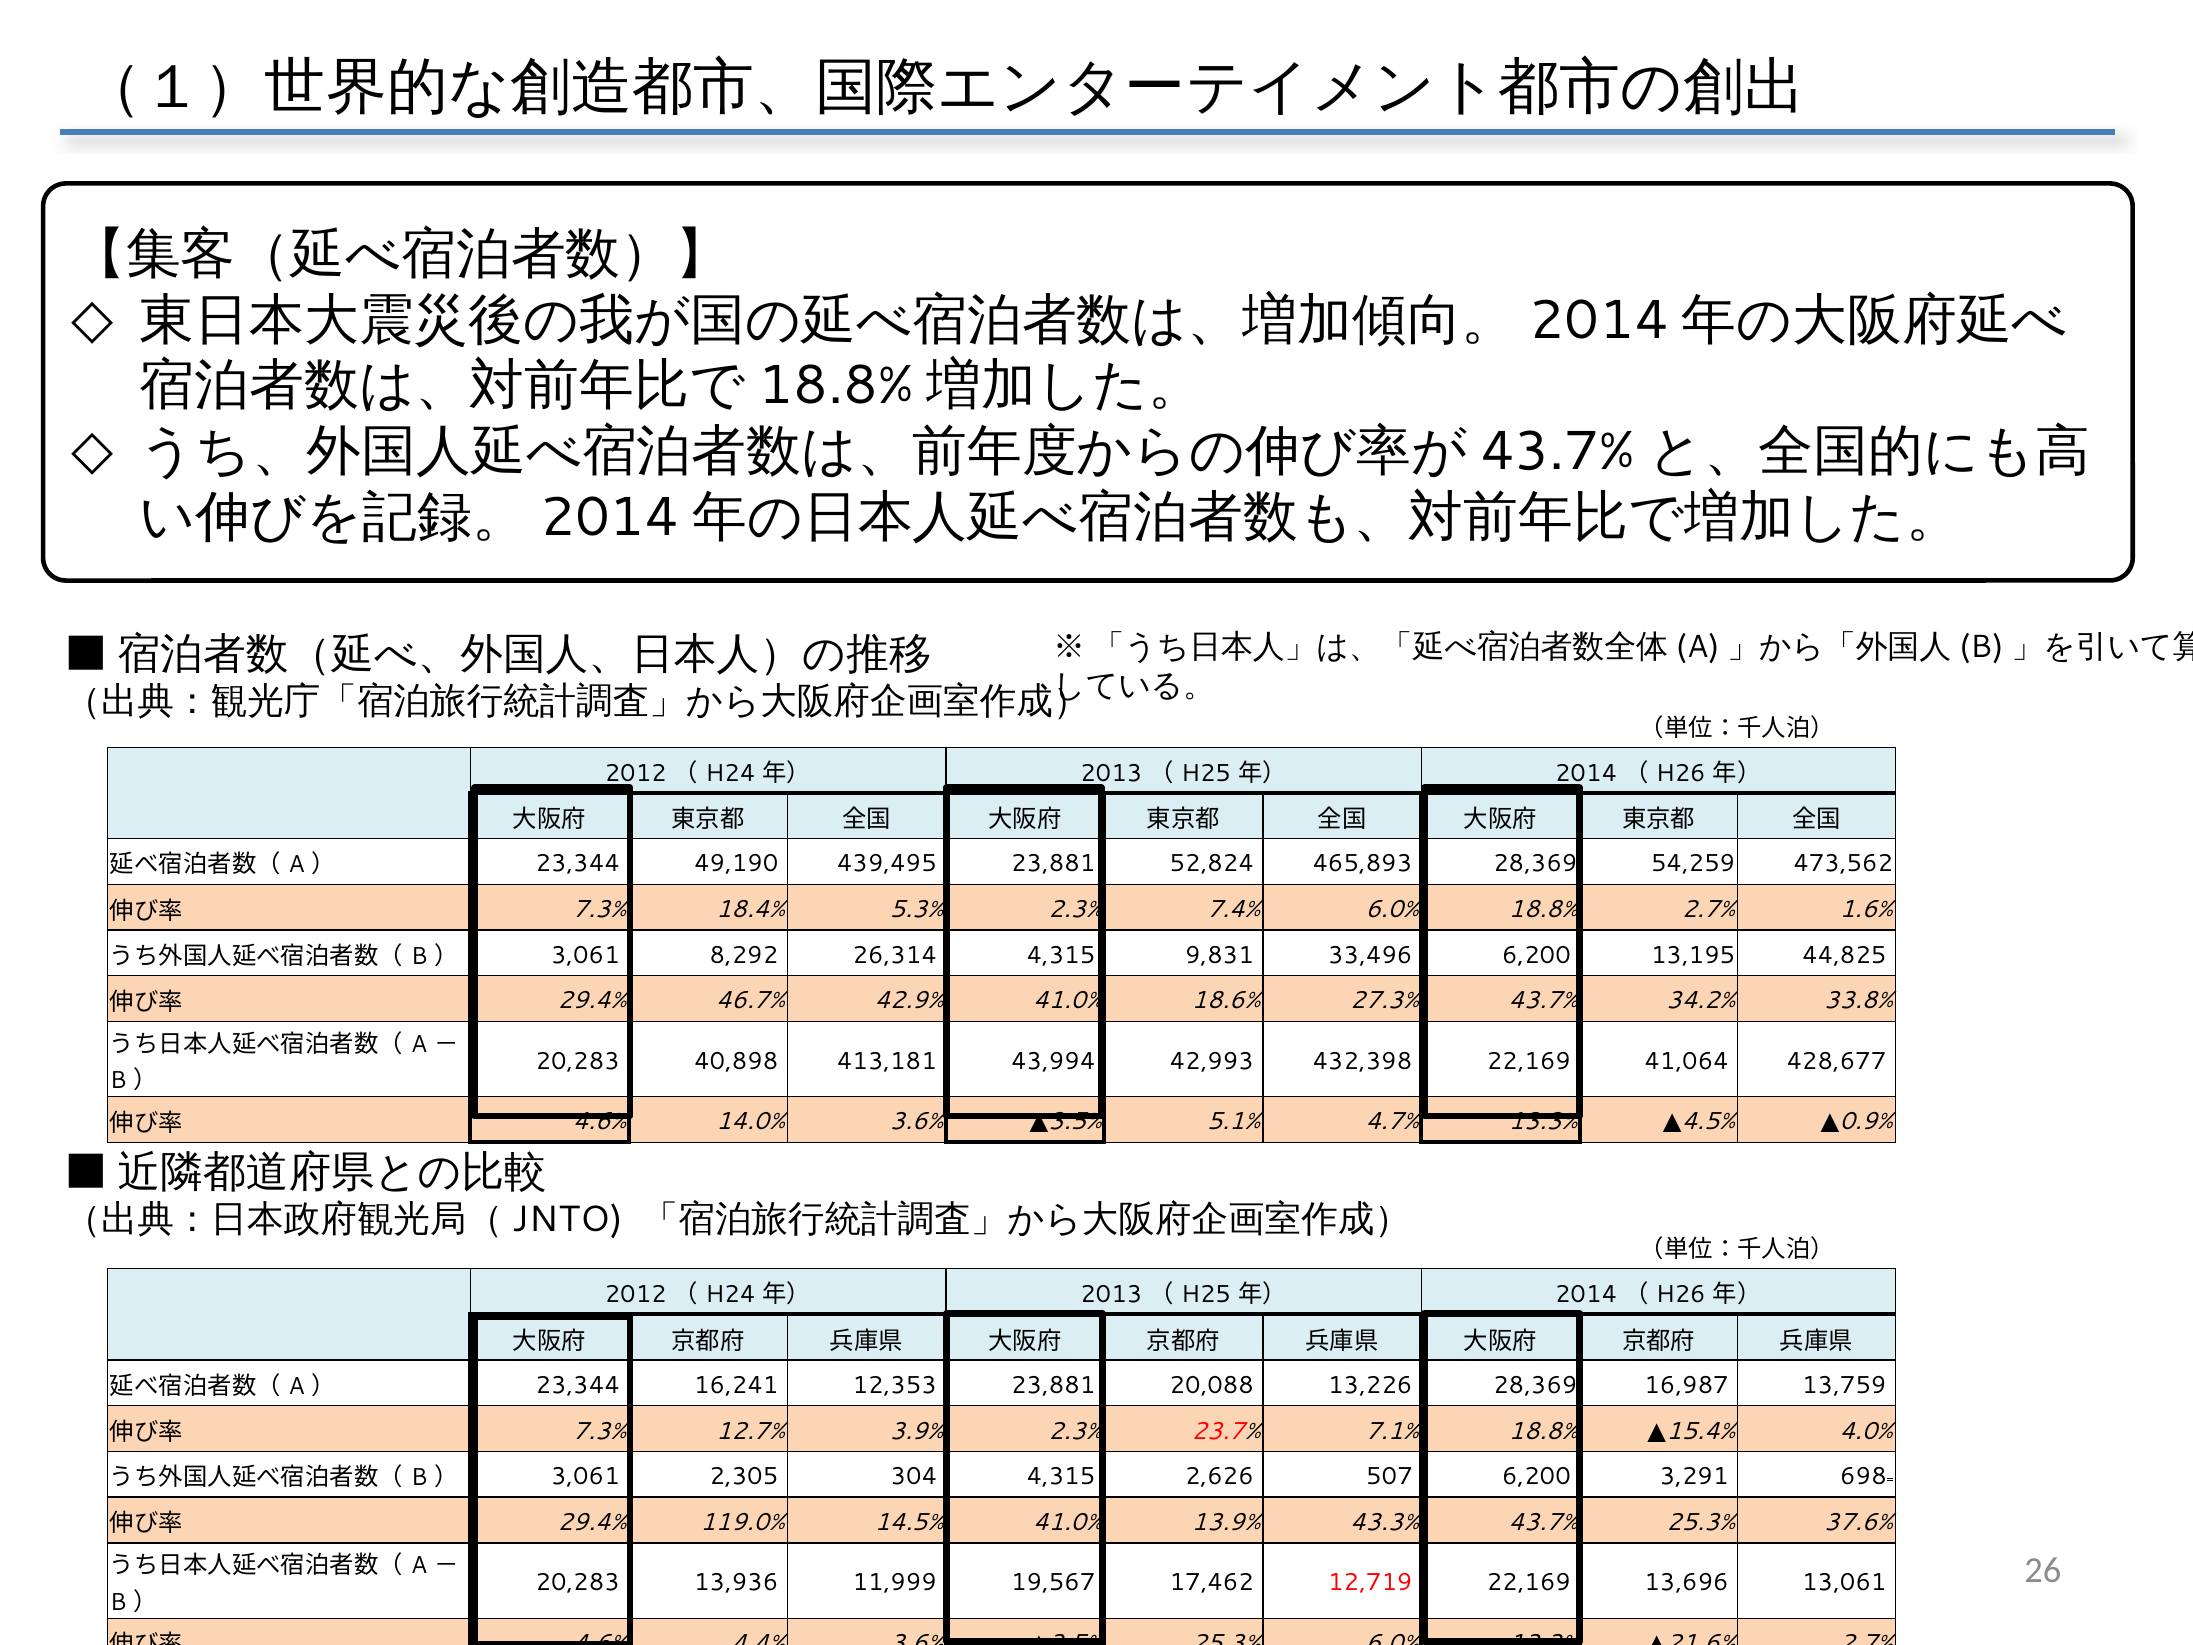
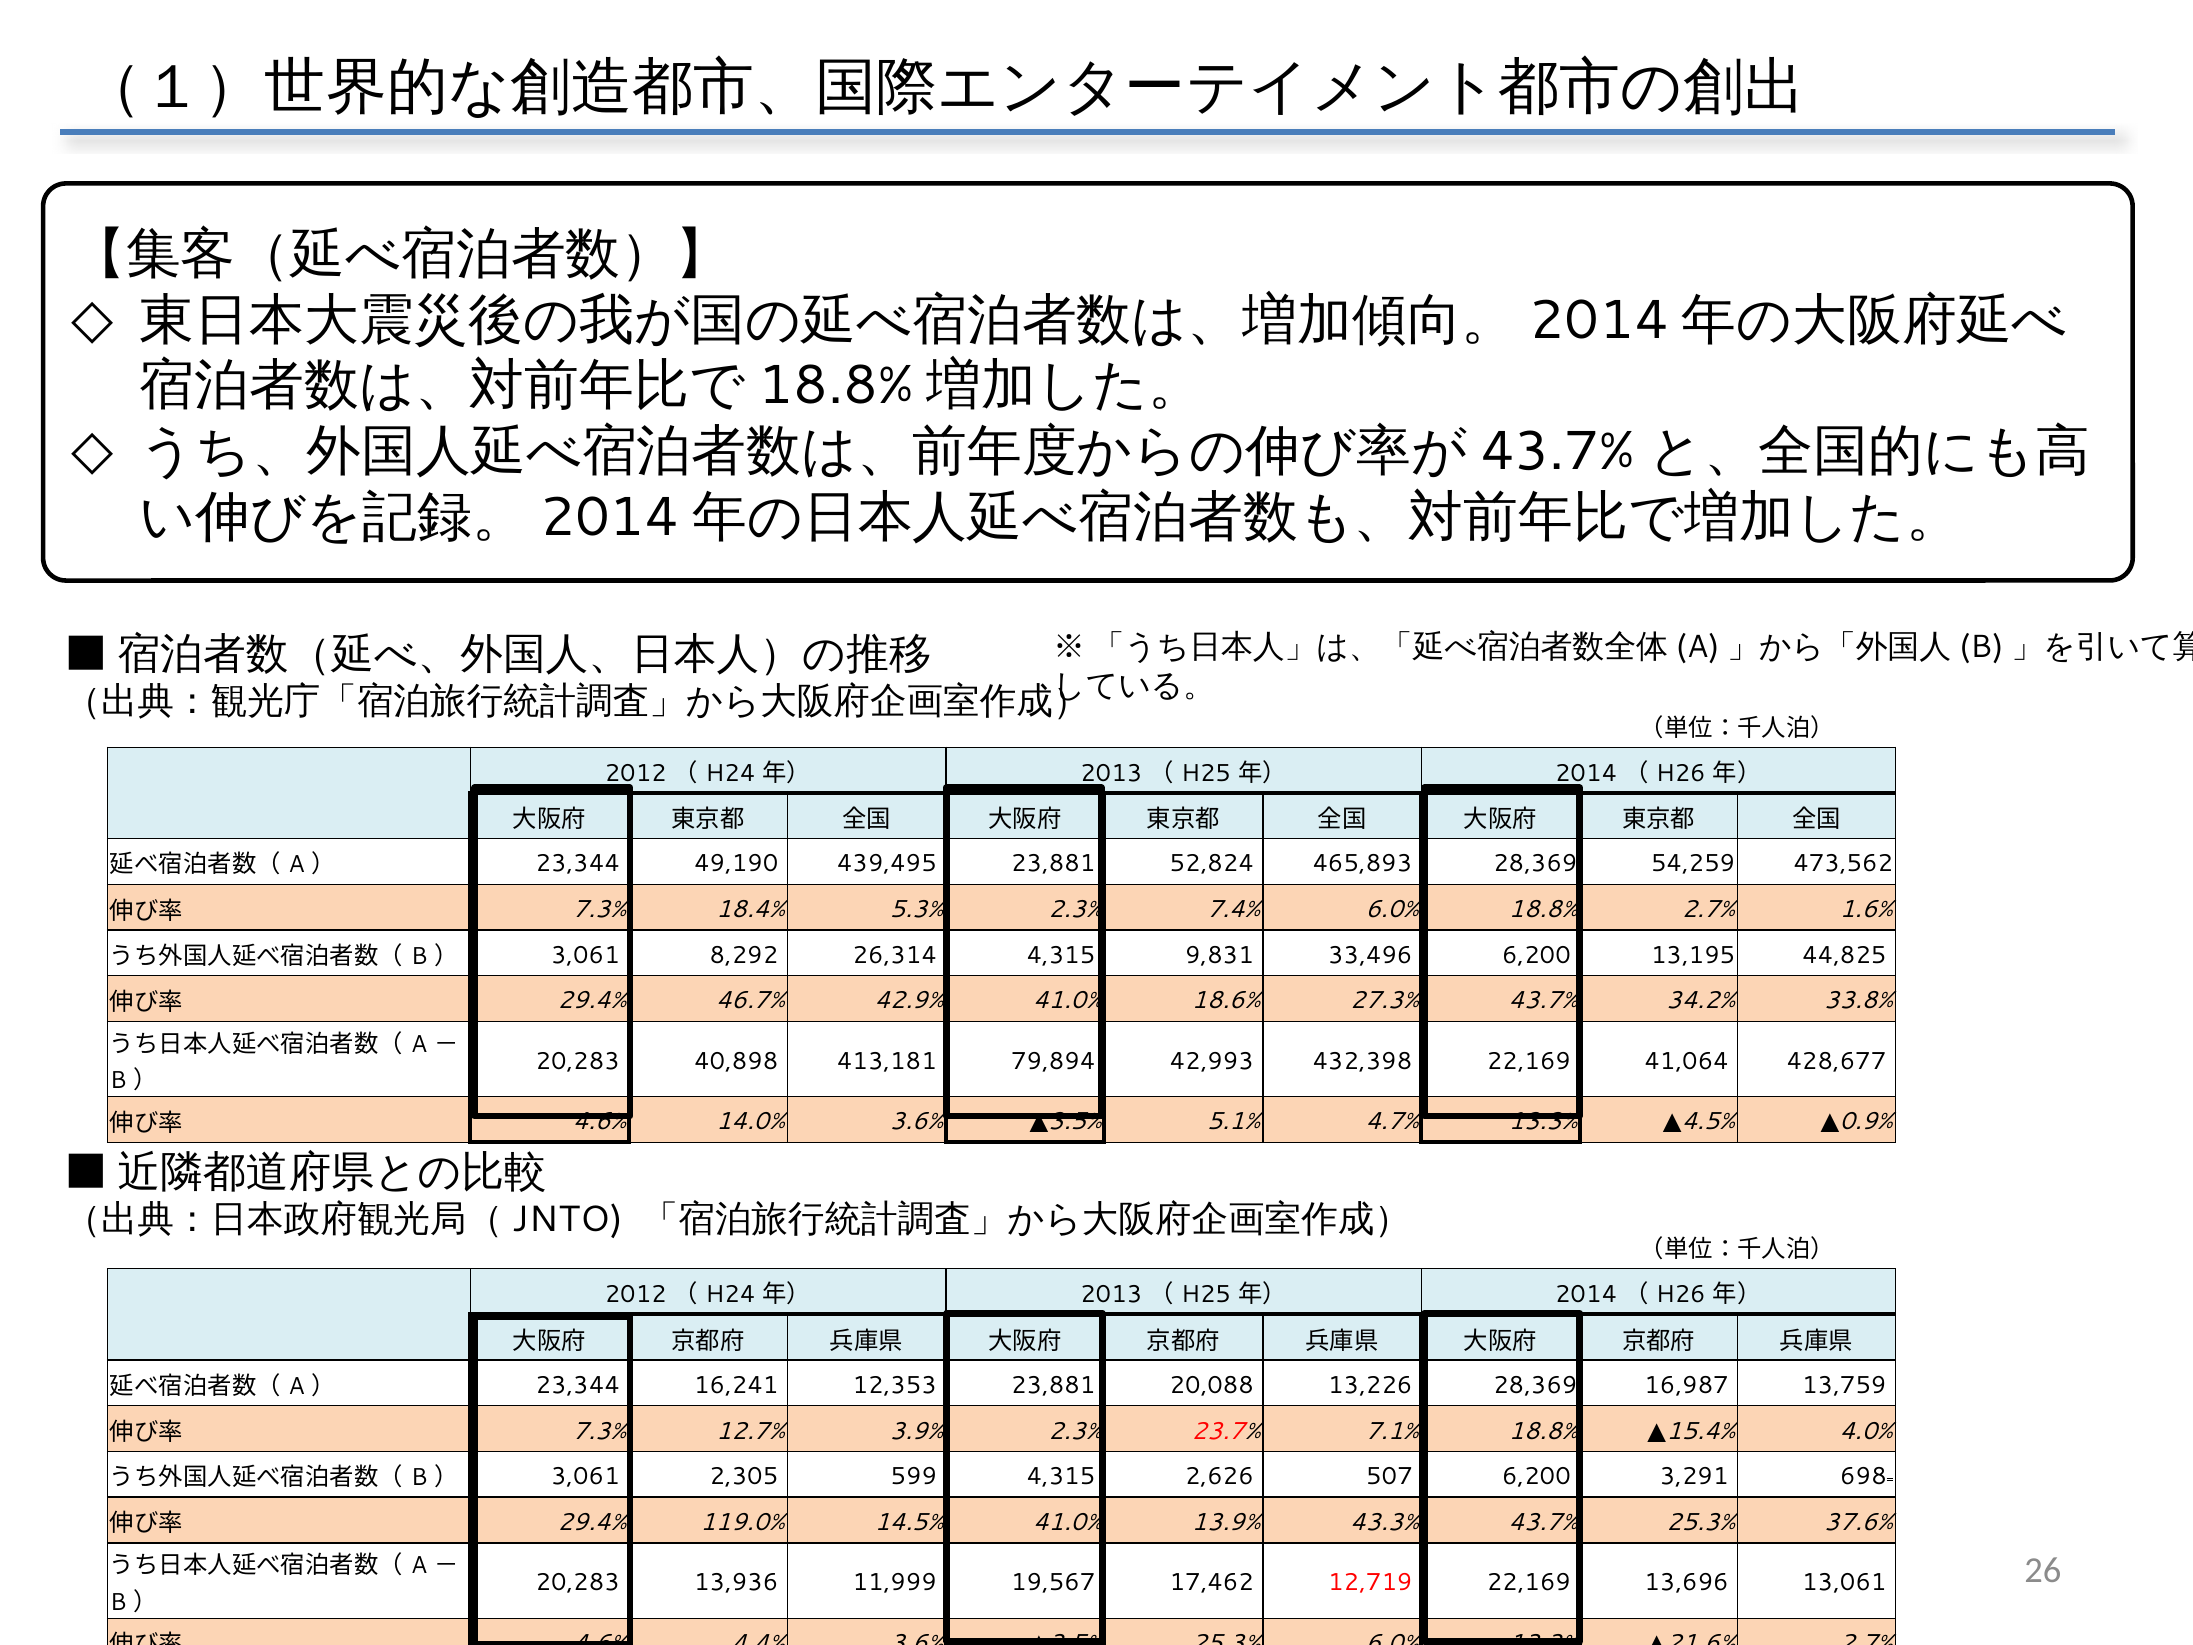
43,994: 43,994 -> 79,894
304: 304 -> 599
